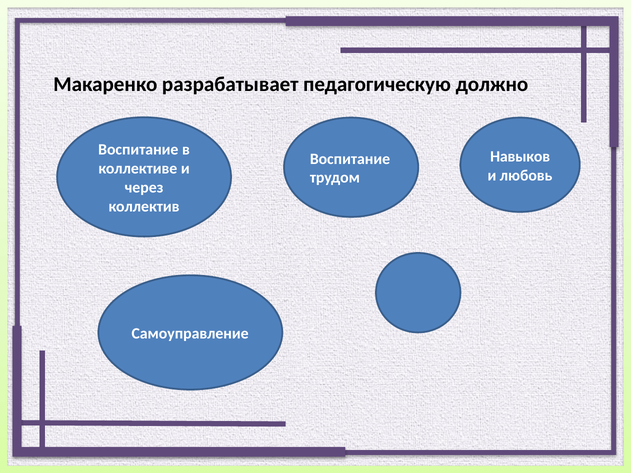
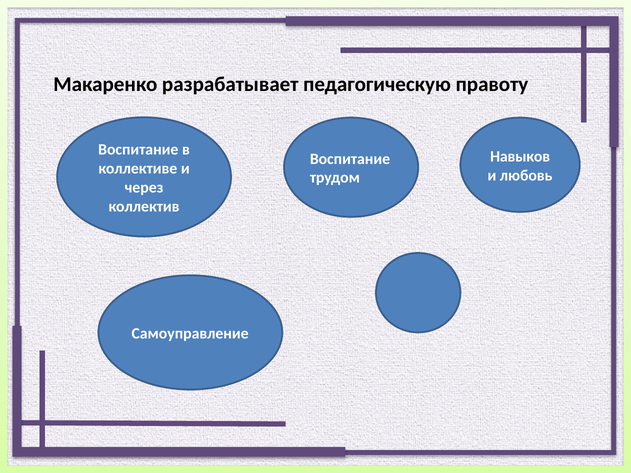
должно: должно -> правоту
